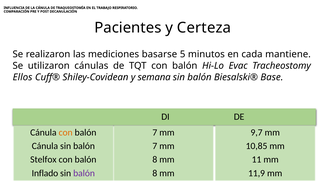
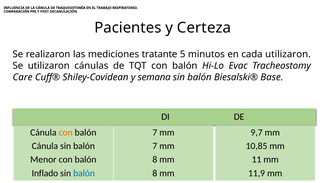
basarse: basarse -> tratante
cada mantiene: mantiene -> utilizaron
Ellos: Ellos -> Care
Stelfox: Stelfox -> Menor
balón at (84, 174) colour: purple -> blue
